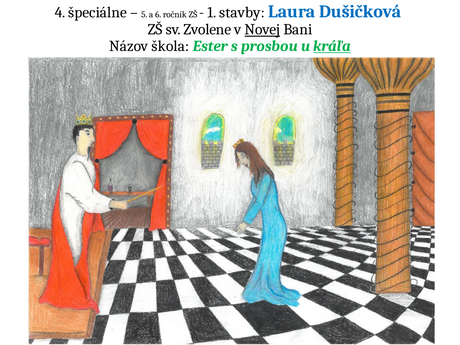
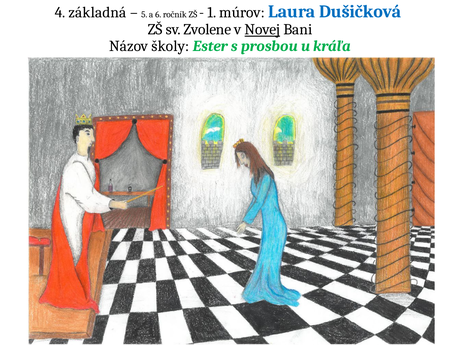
špeciálne: špeciálne -> základná
stavby: stavby -> múrov
škola: škola -> školy
kráľa underline: present -> none
